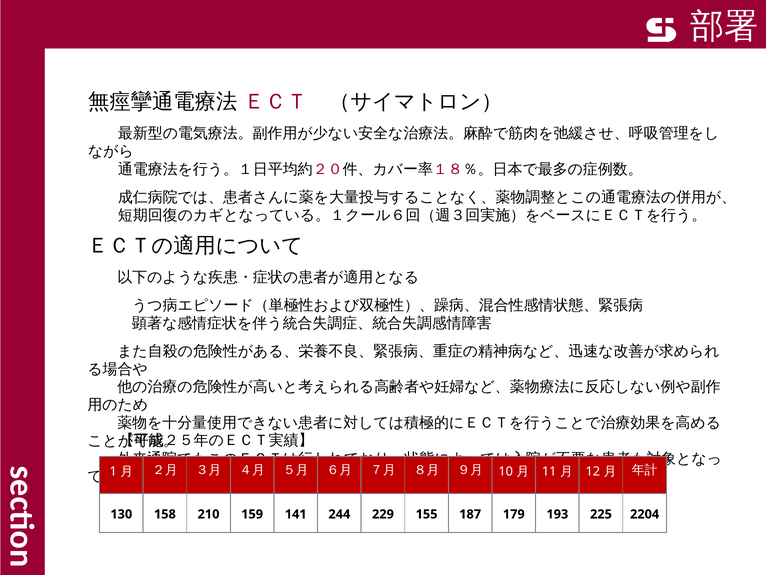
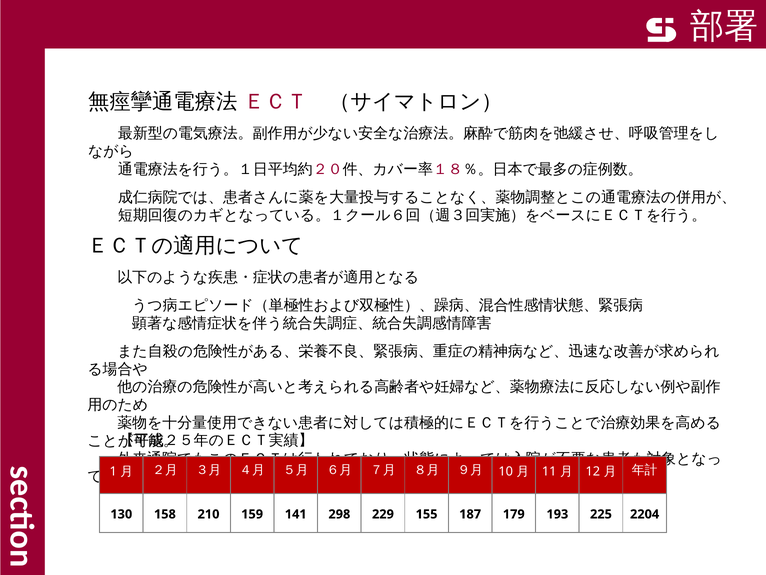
244: 244 -> 298
